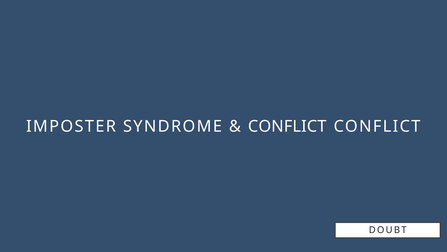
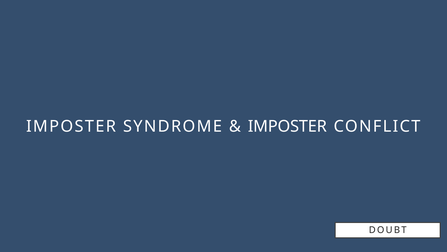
CONFLICT at (287, 126): CONFLICT -> IMPOSTER
